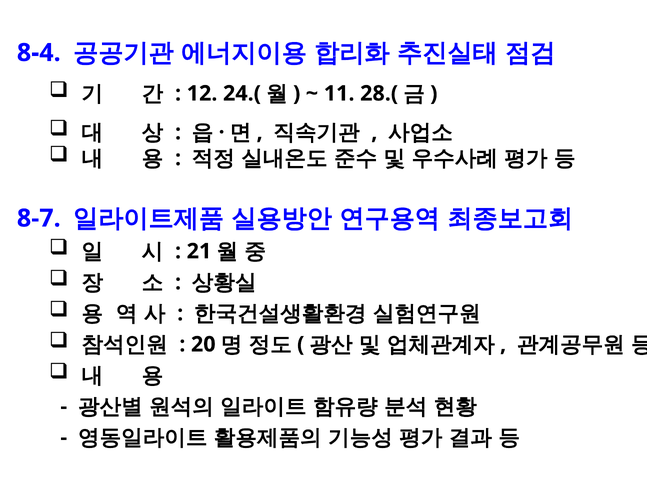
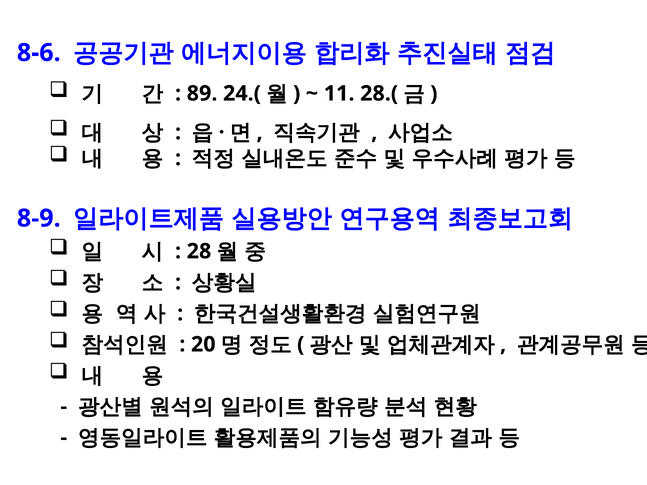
8-4: 8-4 -> 8-6
12: 12 -> 89
8-7: 8-7 -> 8-9
21: 21 -> 28
